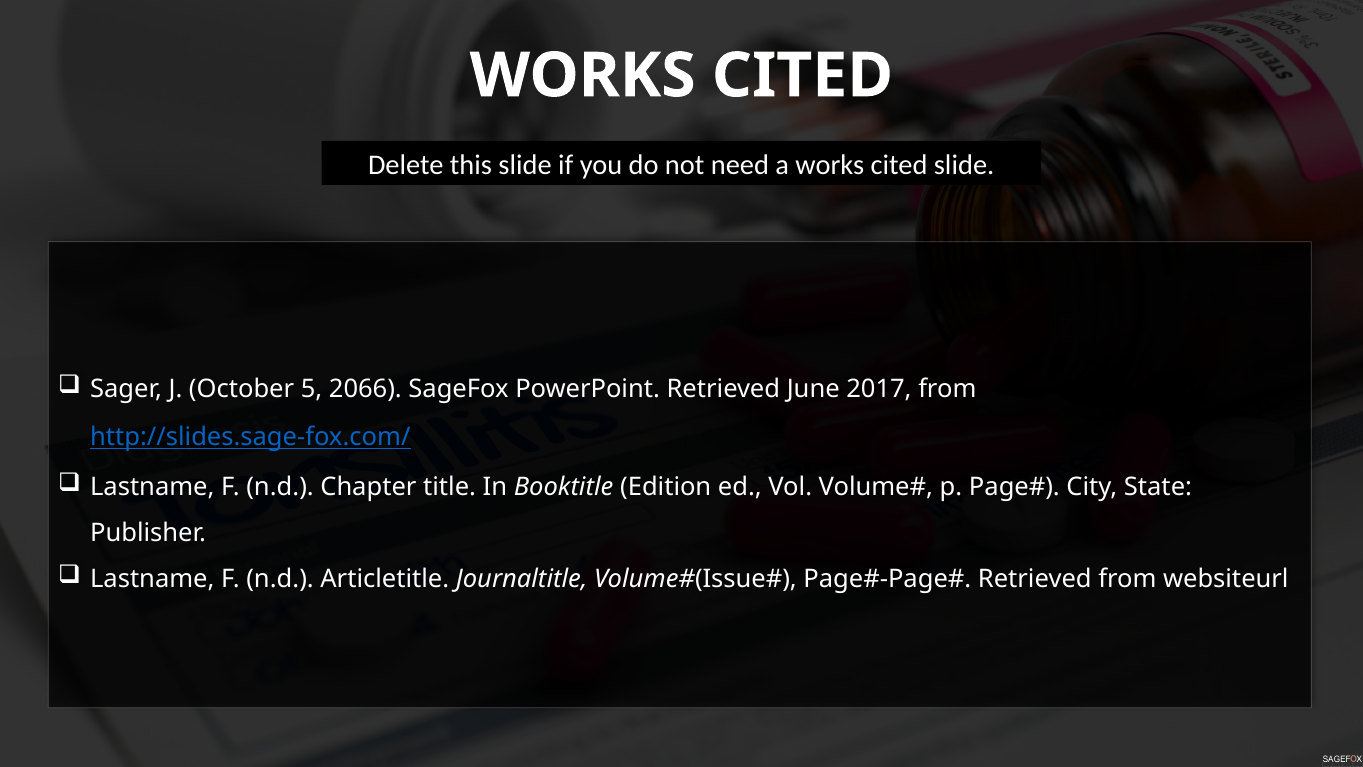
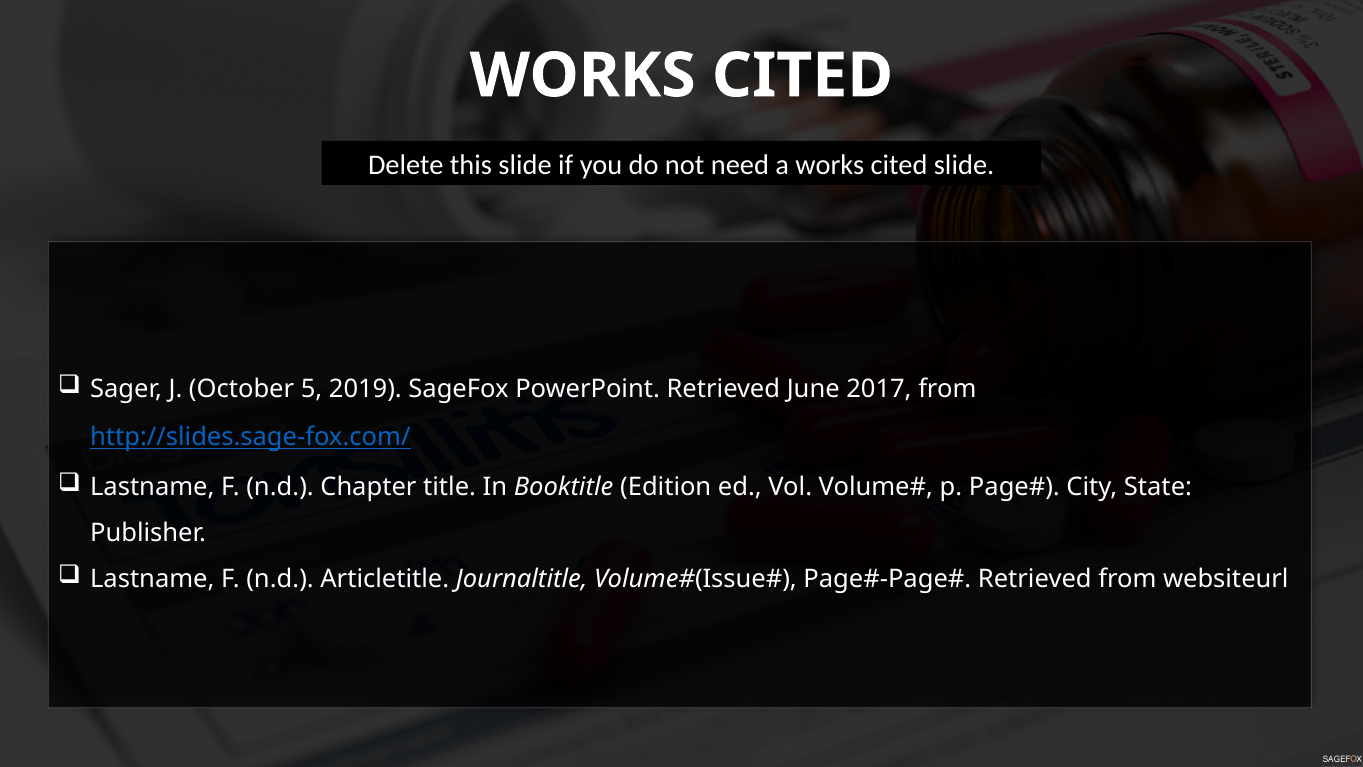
2066: 2066 -> 2019
